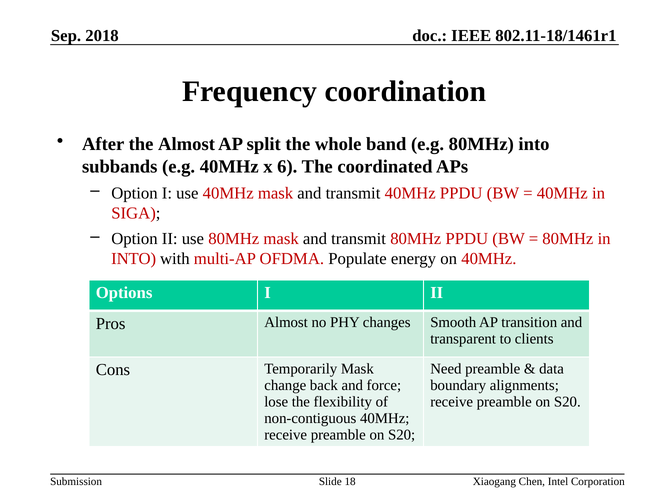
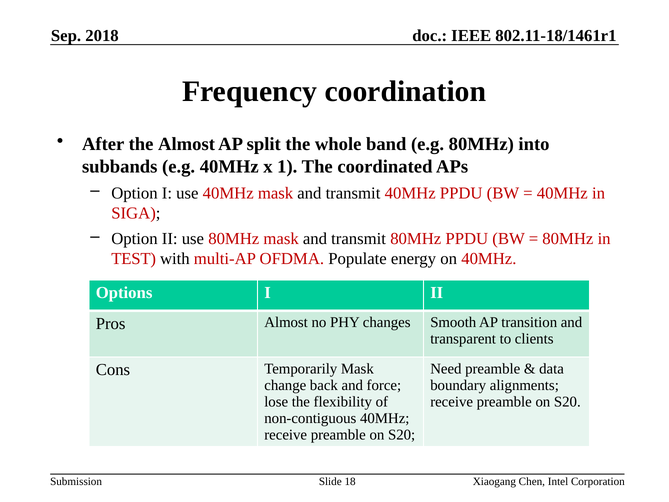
6: 6 -> 1
INTO at (134, 259): INTO -> TEST
